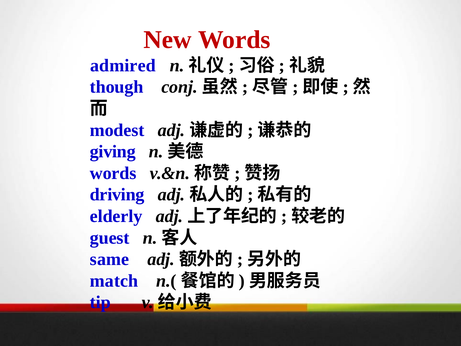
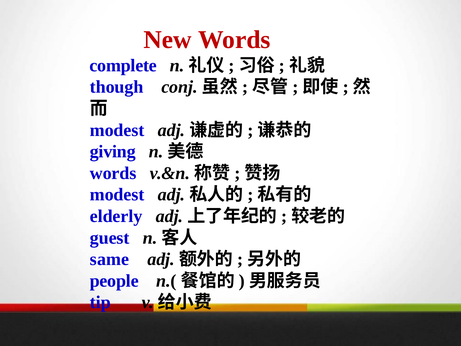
admired: admired -> complete
driving at (117, 195): driving -> modest
match: match -> people
